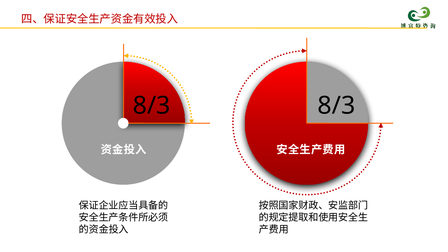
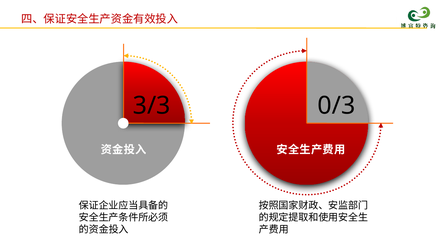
8/3 at (152, 106): 8/3 -> 3/3
8/3 at (336, 106): 8/3 -> 0/3
